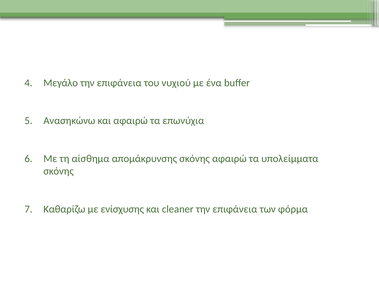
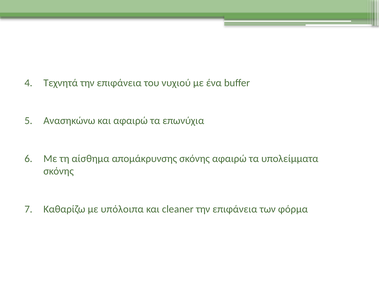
Μεγάλο: Μεγάλο -> Τεχνητά
ενίσχυσης: ενίσχυσης -> υπόλοιπα
